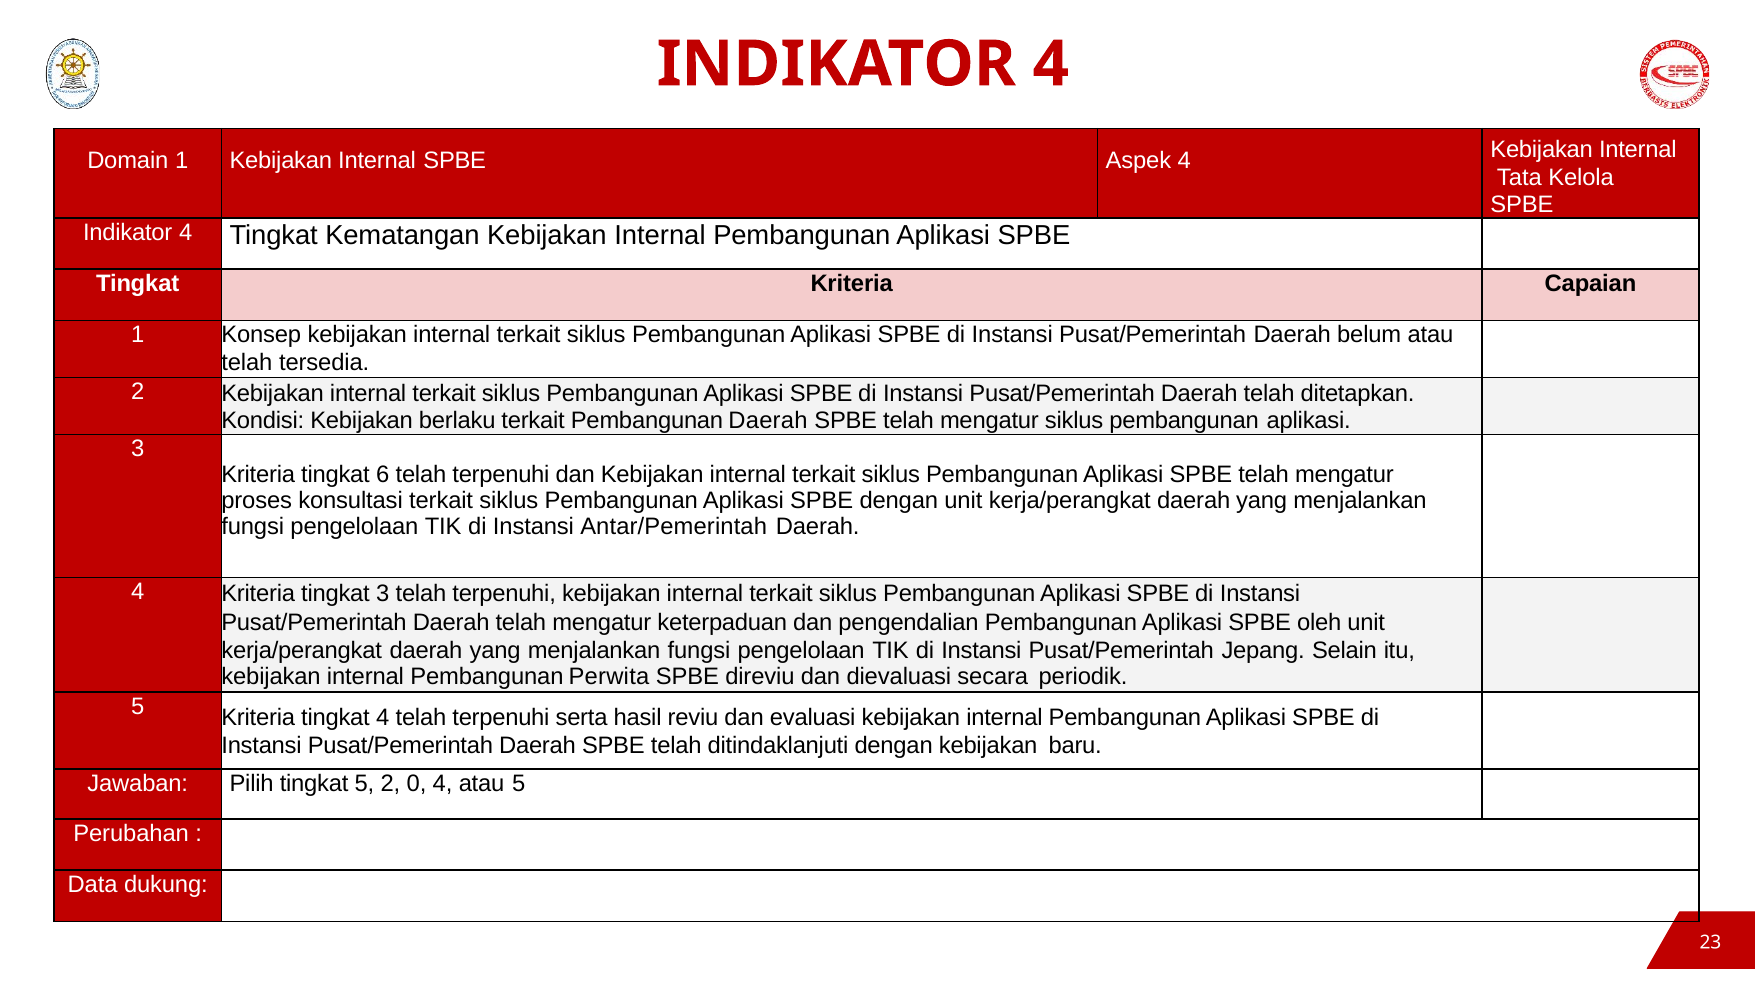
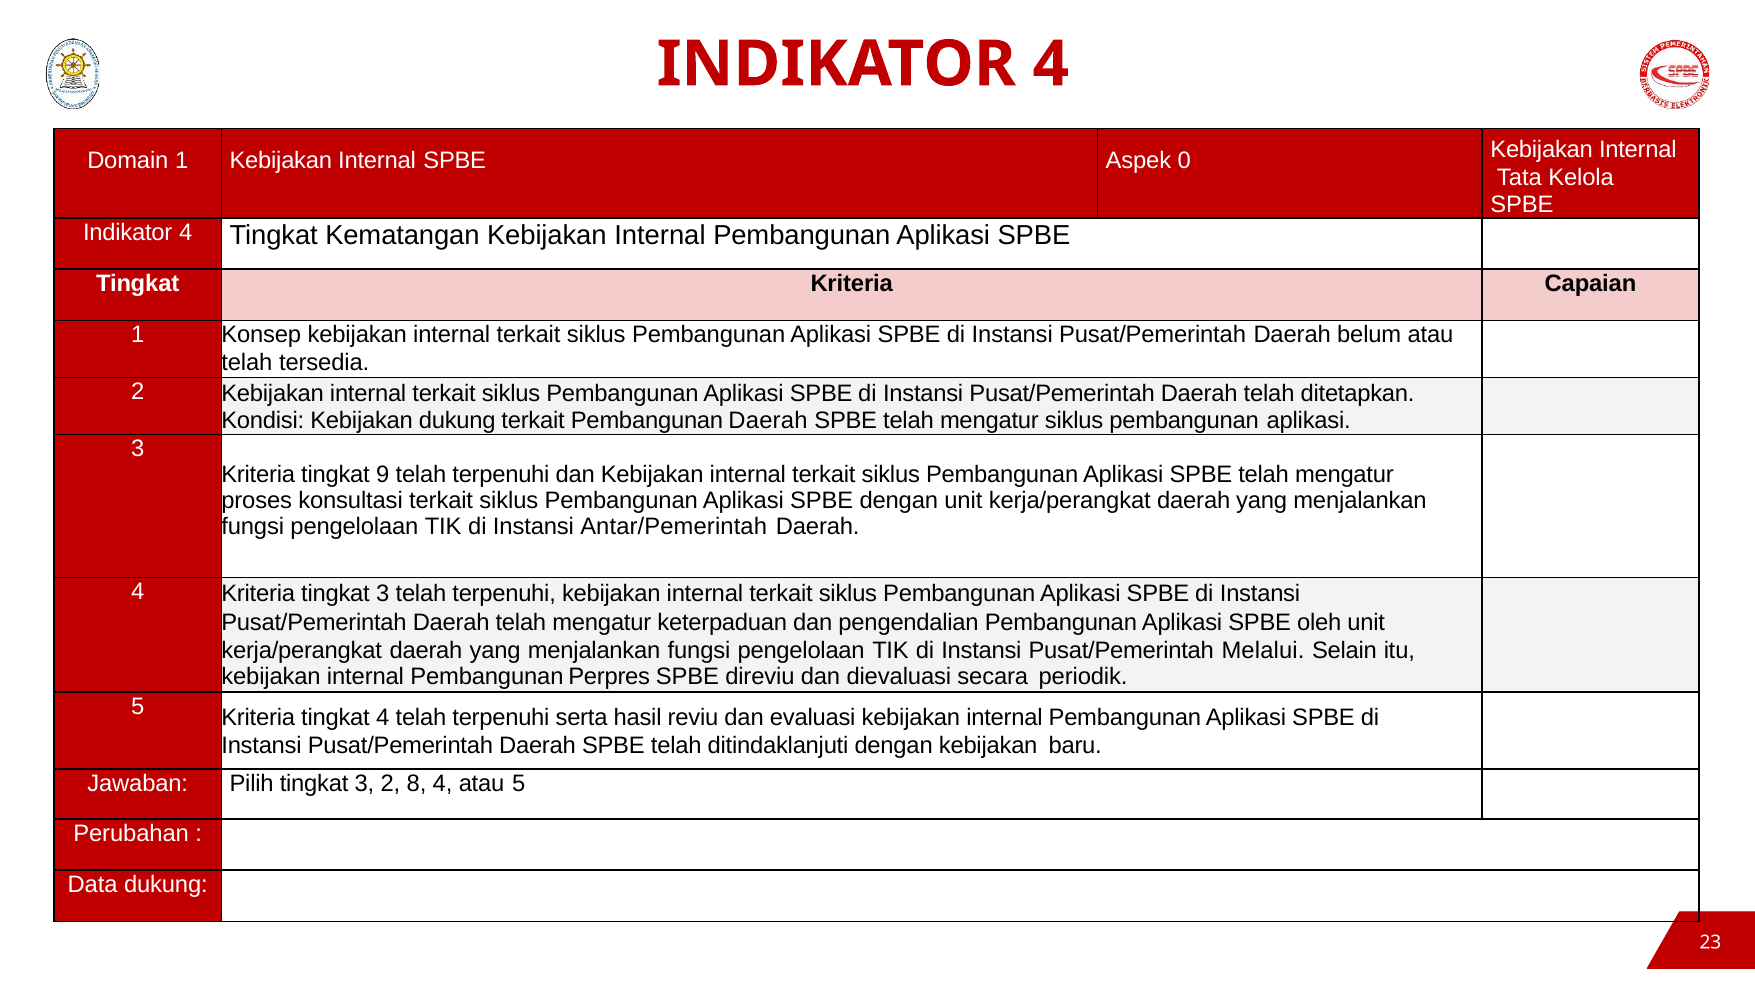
Aspek 4: 4 -> 0
Kebijakan berlaku: berlaku -> dukung
6: 6 -> 9
Jepang: Jepang -> Melalui
Perwita: Perwita -> Perpres
Pilih tingkat 5: 5 -> 3
0: 0 -> 8
